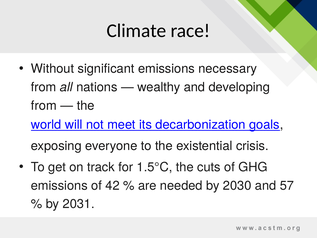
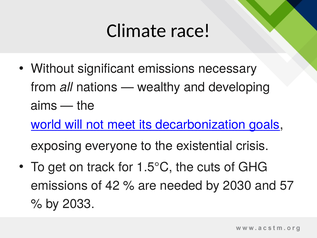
from at (44, 105): from -> aims
2031: 2031 -> 2033
